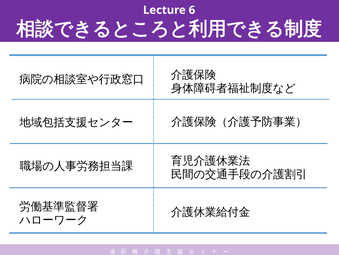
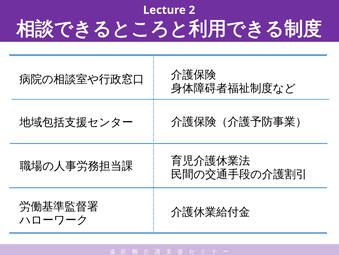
6: 6 -> 2
